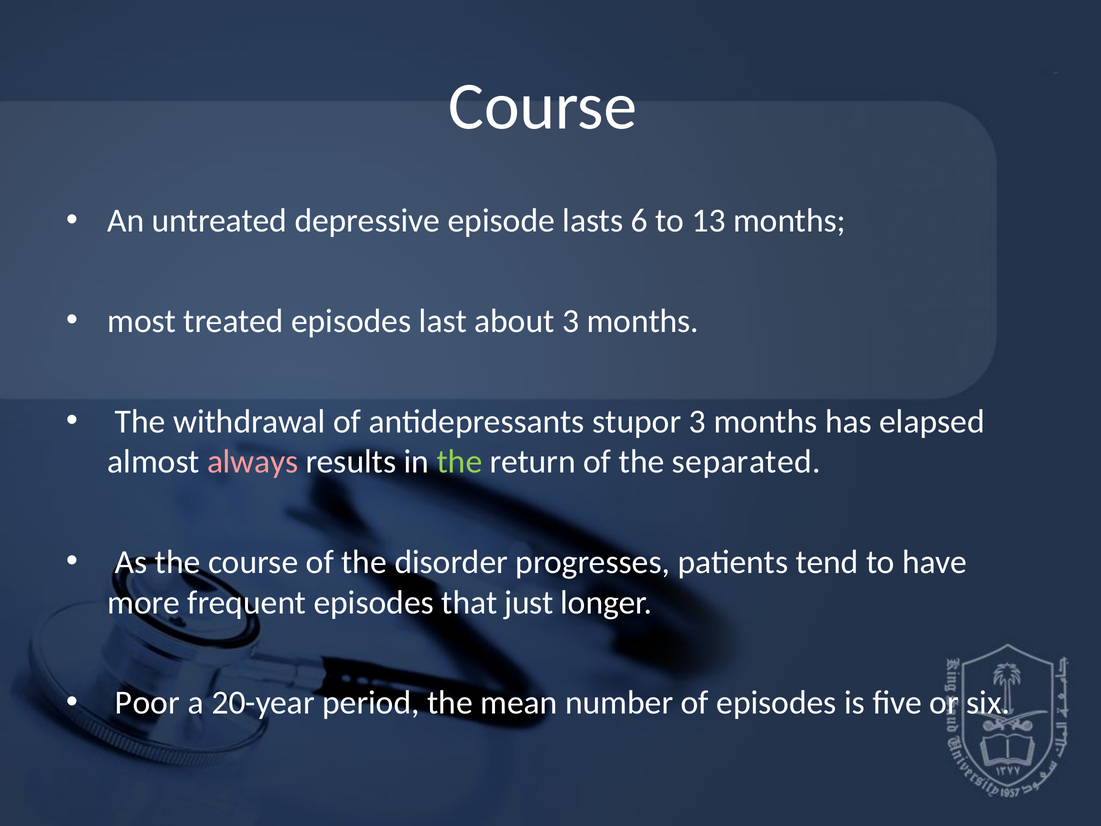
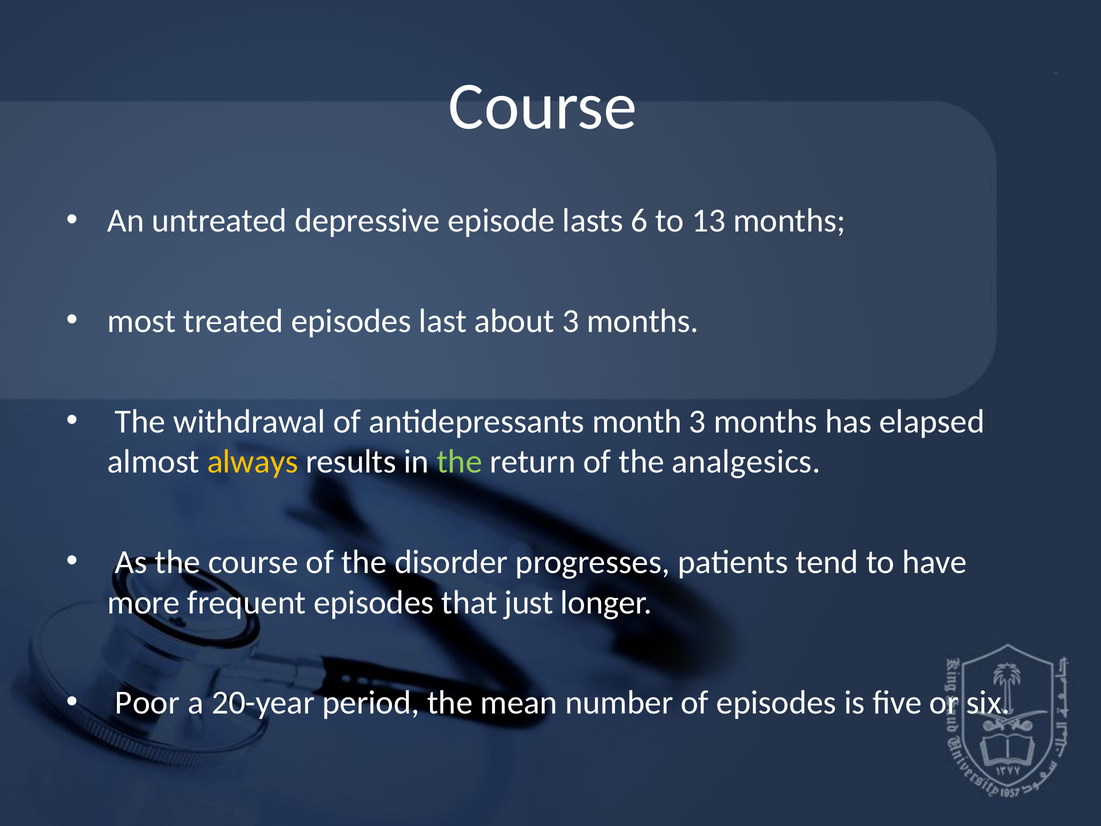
stupor: stupor -> month
always colour: pink -> yellow
separated: separated -> analgesics
